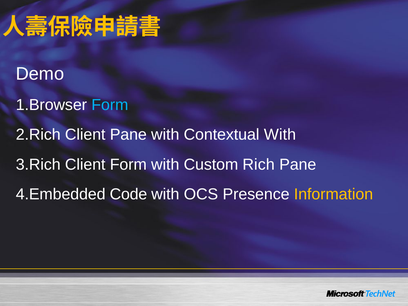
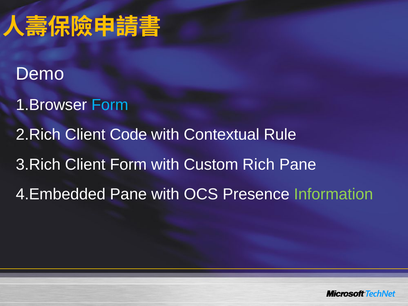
Client Pane: Pane -> Code
Contextual With: With -> Rule
Code at (128, 194): Code -> Pane
Information colour: yellow -> light green
